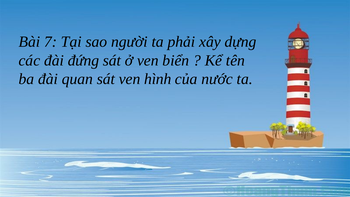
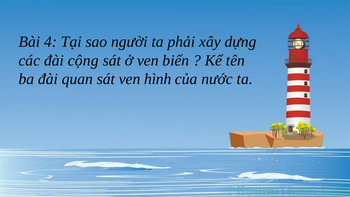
7: 7 -> 4
đứng: đứng -> cộng
